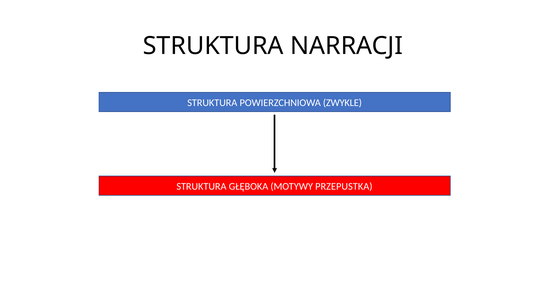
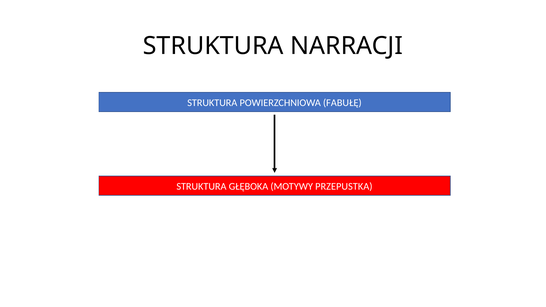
ZWYKLE: ZWYKLE -> FABUŁĘ
